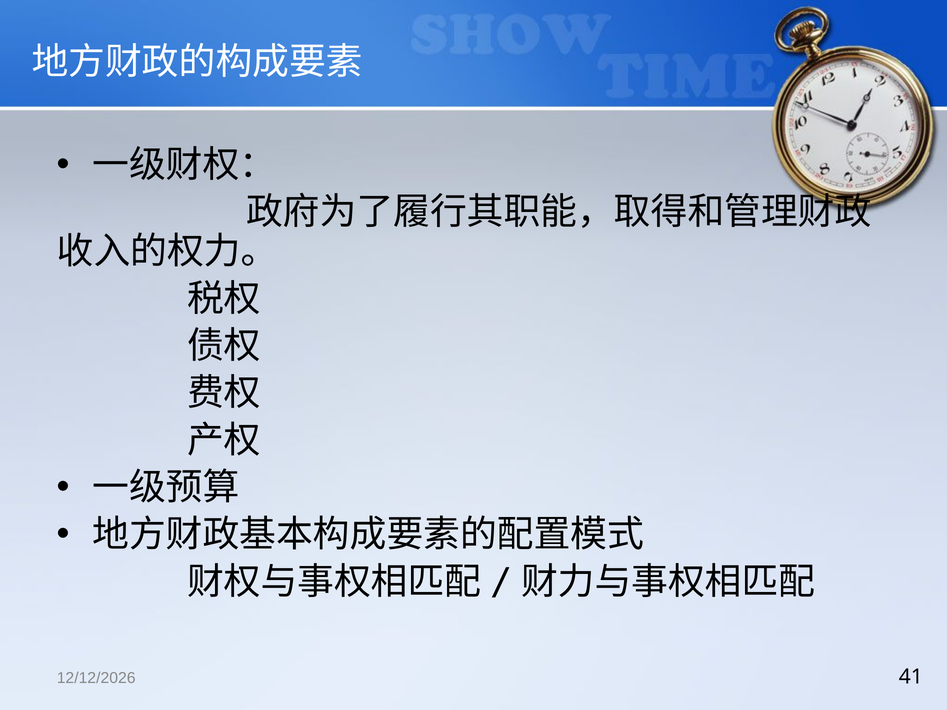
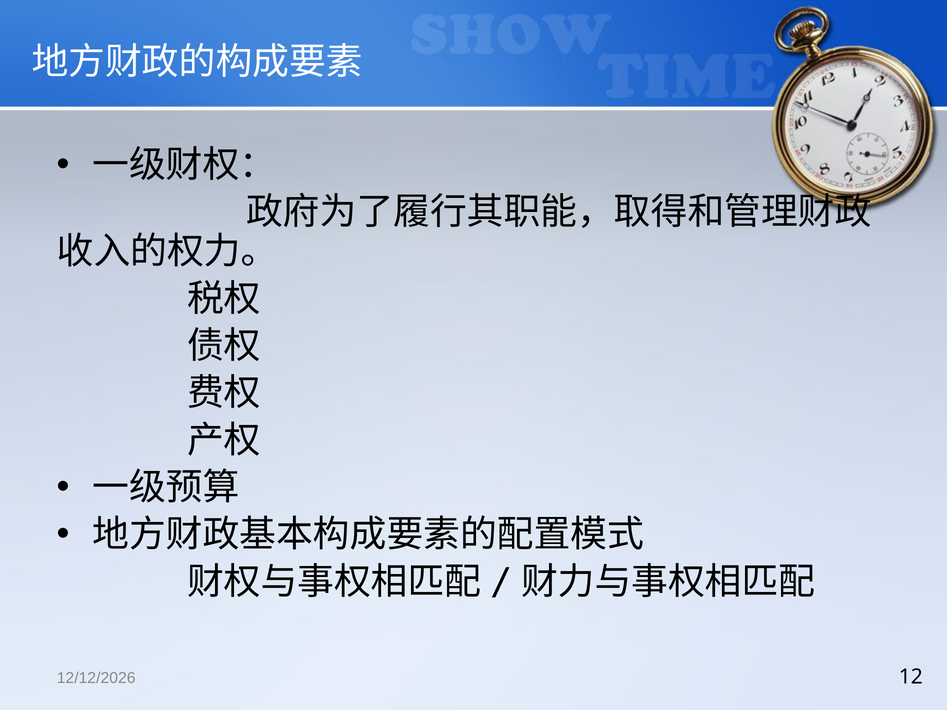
41: 41 -> 12
